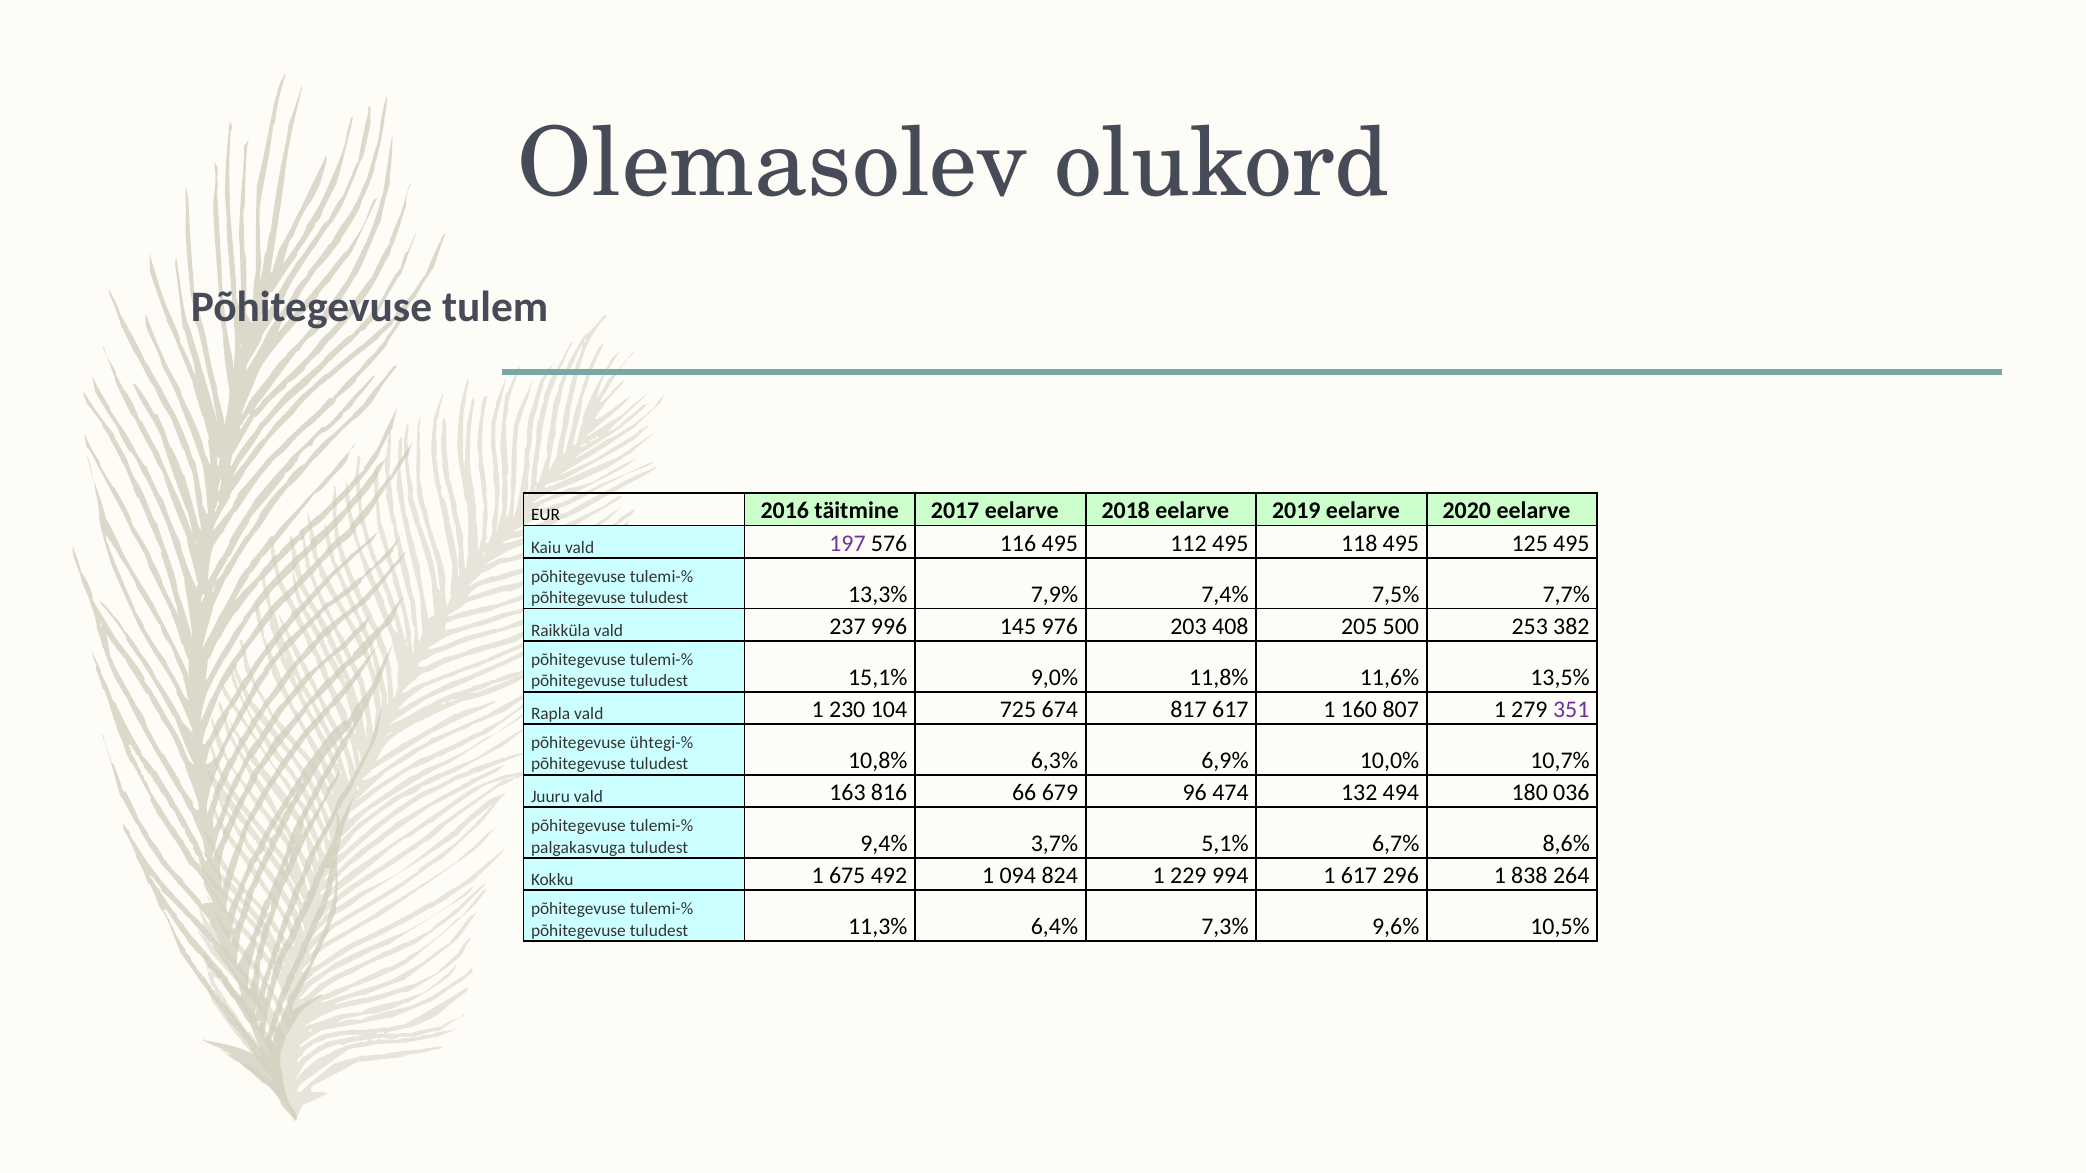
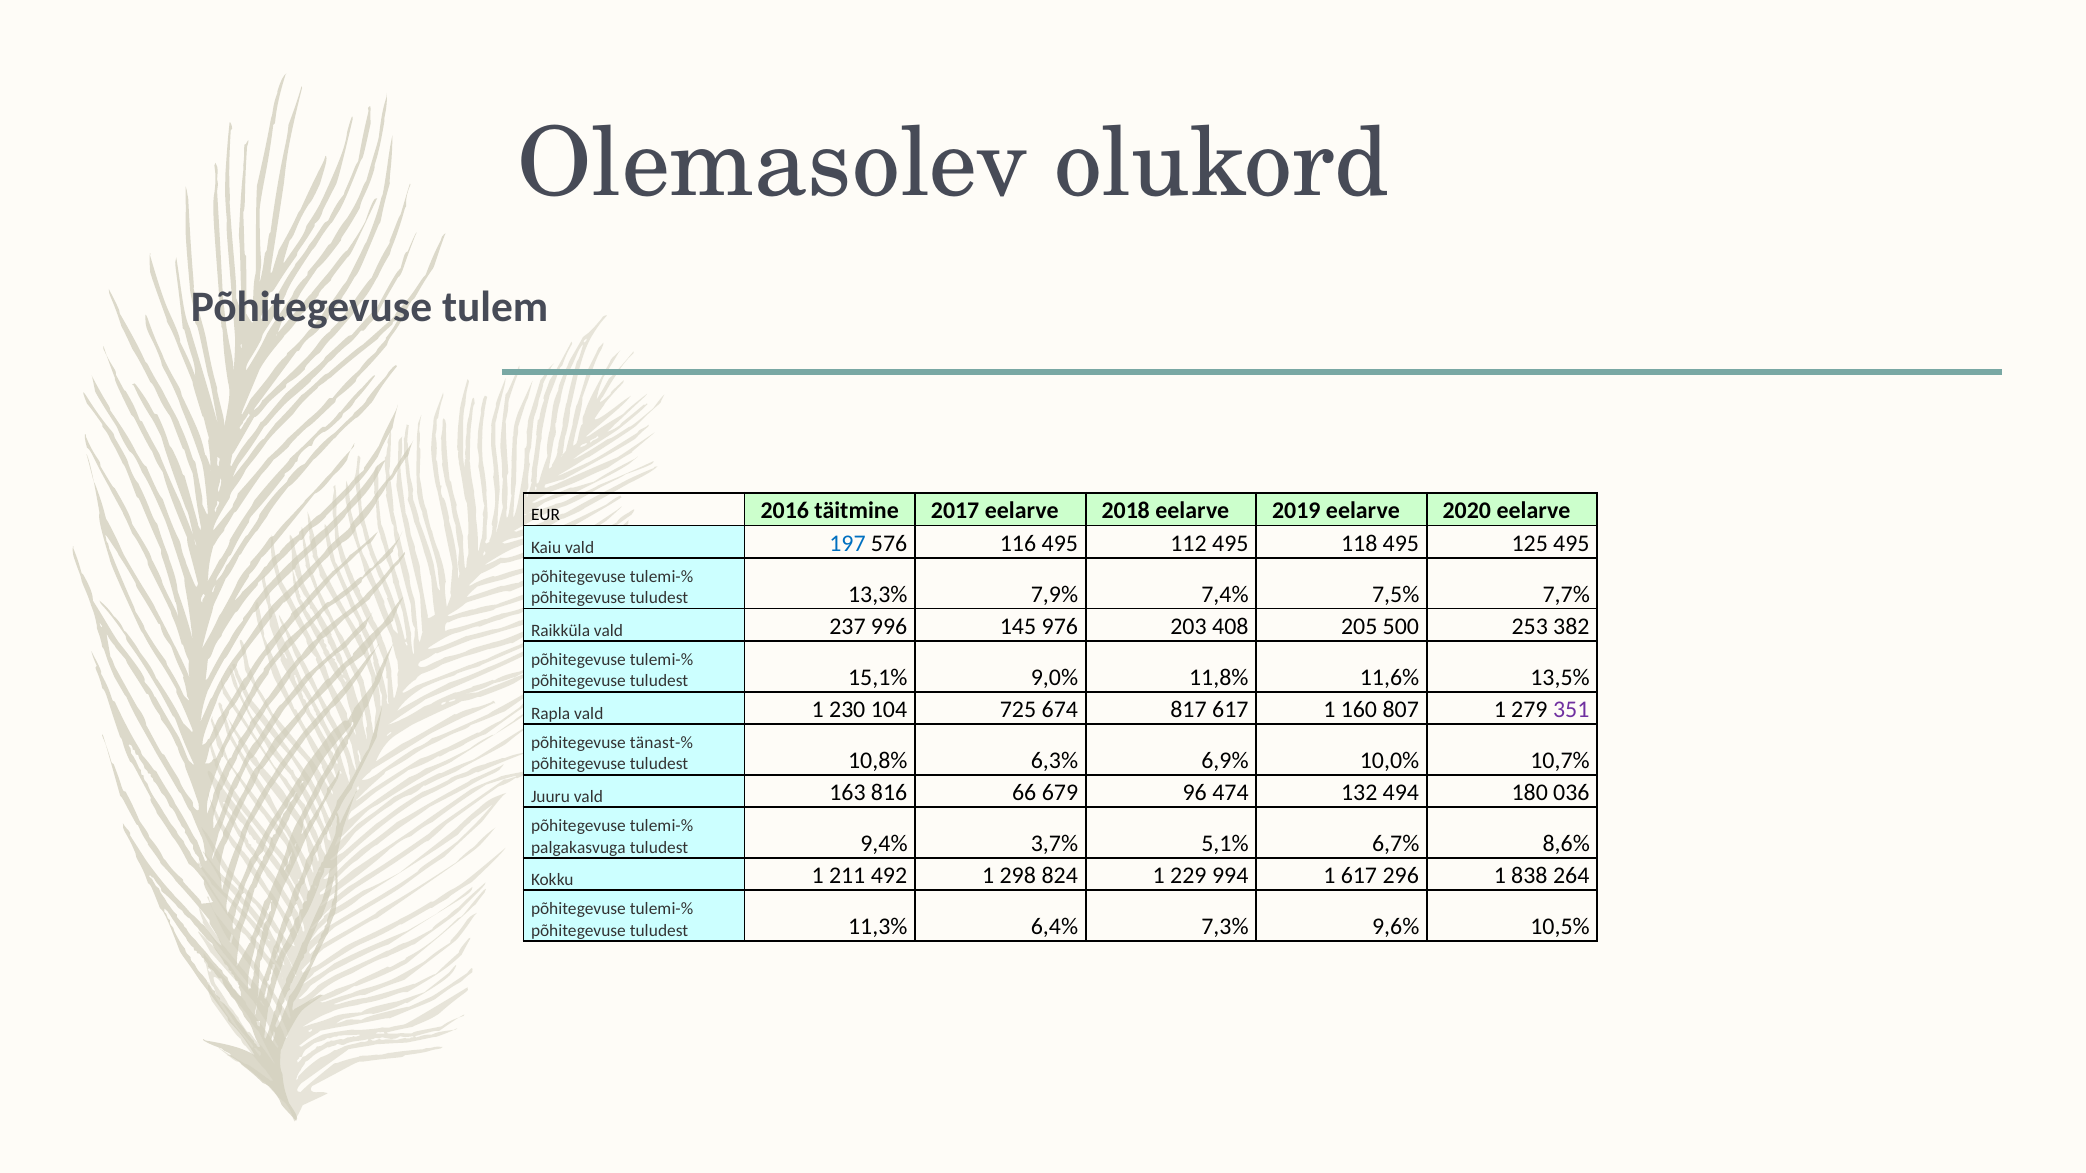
197 colour: purple -> blue
ühtegi-%: ühtegi-% -> tänast-%
675: 675 -> 211
094: 094 -> 298
